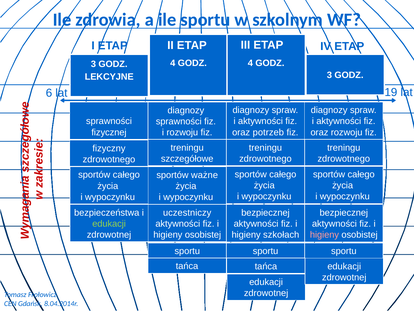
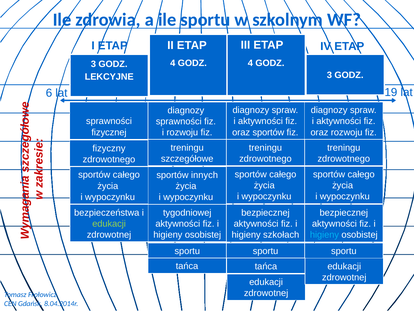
oraz potrzeb: potrzeb -> sportów
ważne: ważne -> innych
uczestniczy: uczestniczy -> tygodniowej
higieny at (324, 234) colour: pink -> light blue
